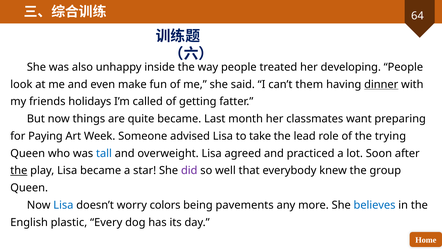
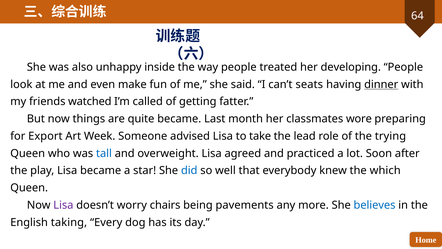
them: them -> seats
holidays: holidays -> watched
want: want -> wore
Paying: Paying -> Export
the at (19, 170) underline: present -> none
did colour: purple -> blue
group: group -> which
Lisa at (63, 205) colour: blue -> purple
colors: colors -> chairs
plastic: plastic -> taking
